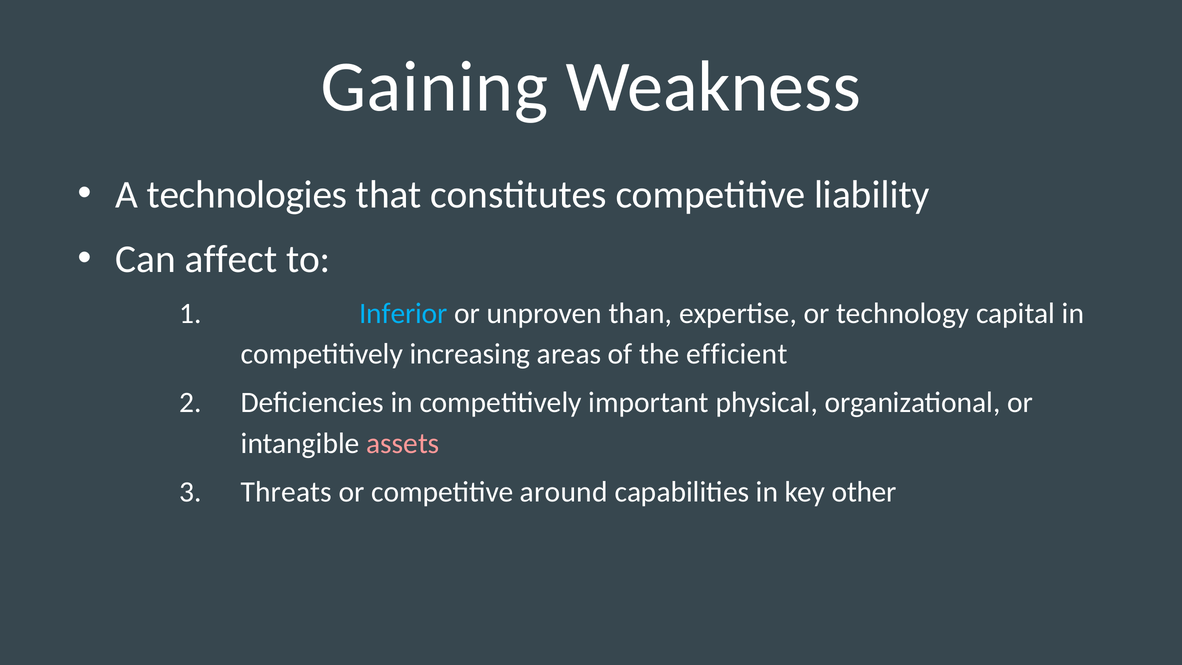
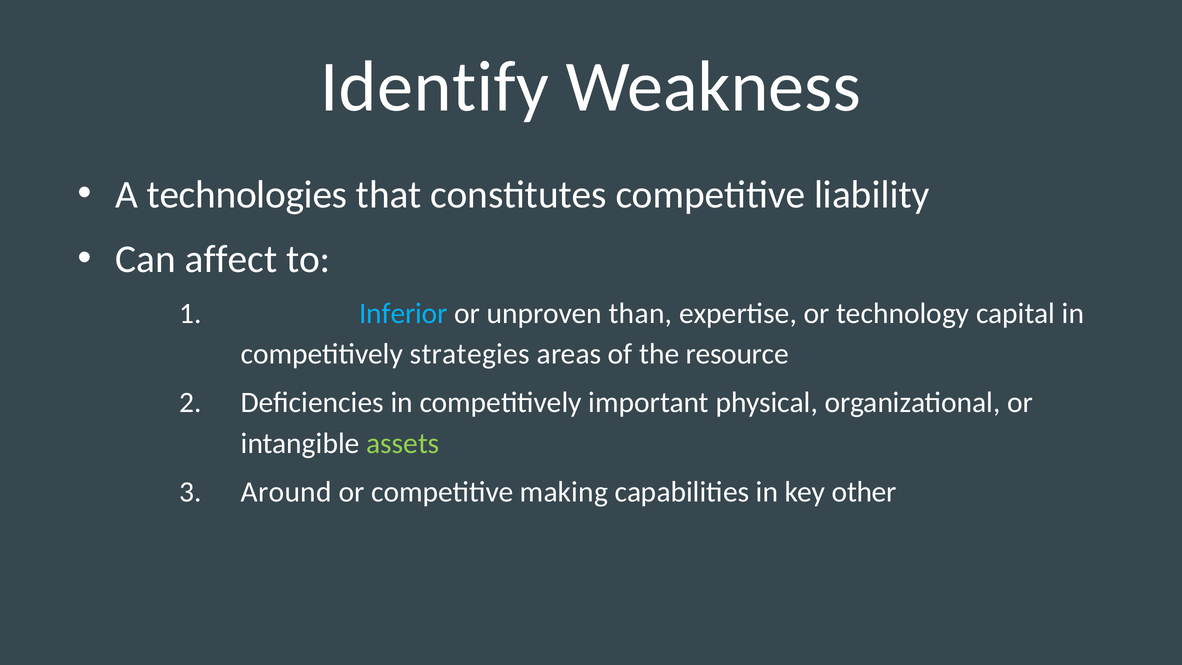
Gaining: Gaining -> Identify
increasing: increasing -> strategies
efficient: efficient -> resource
assets colour: pink -> light green
Threats: Threats -> Around
around: around -> making
